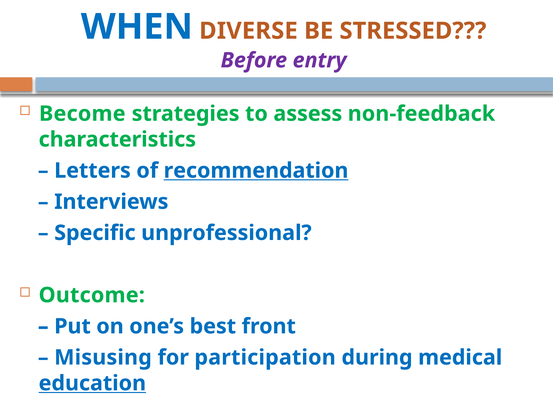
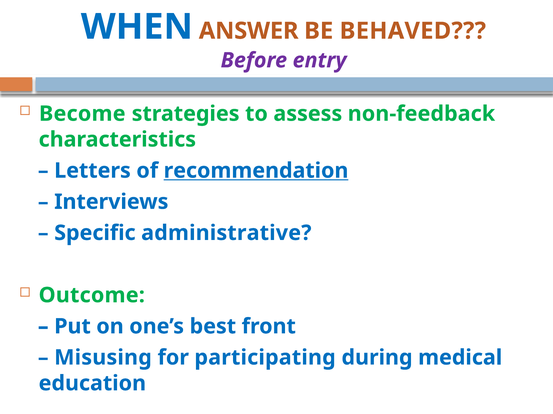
DIVERSE: DIVERSE -> ANSWER
STRESSED: STRESSED -> BEHAVED
unprofessional: unprofessional -> administrative
participation: participation -> participating
education underline: present -> none
